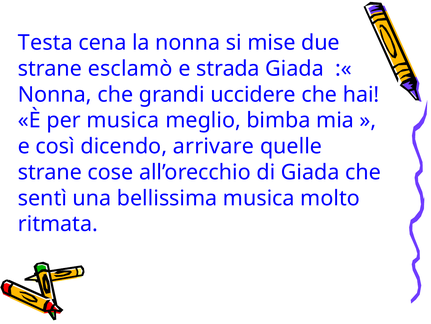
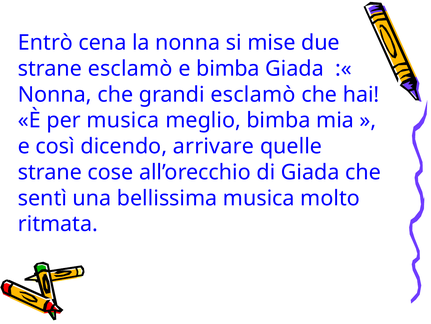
Testa: Testa -> Entrò
e strada: strada -> bimba
grandi uccidere: uccidere -> esclamò
